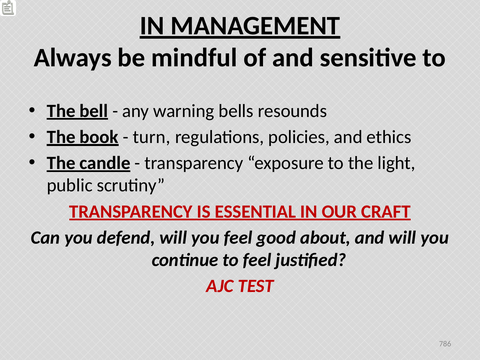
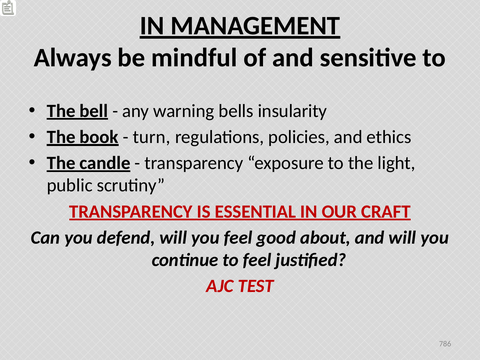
resounds: resounds -> insularity
